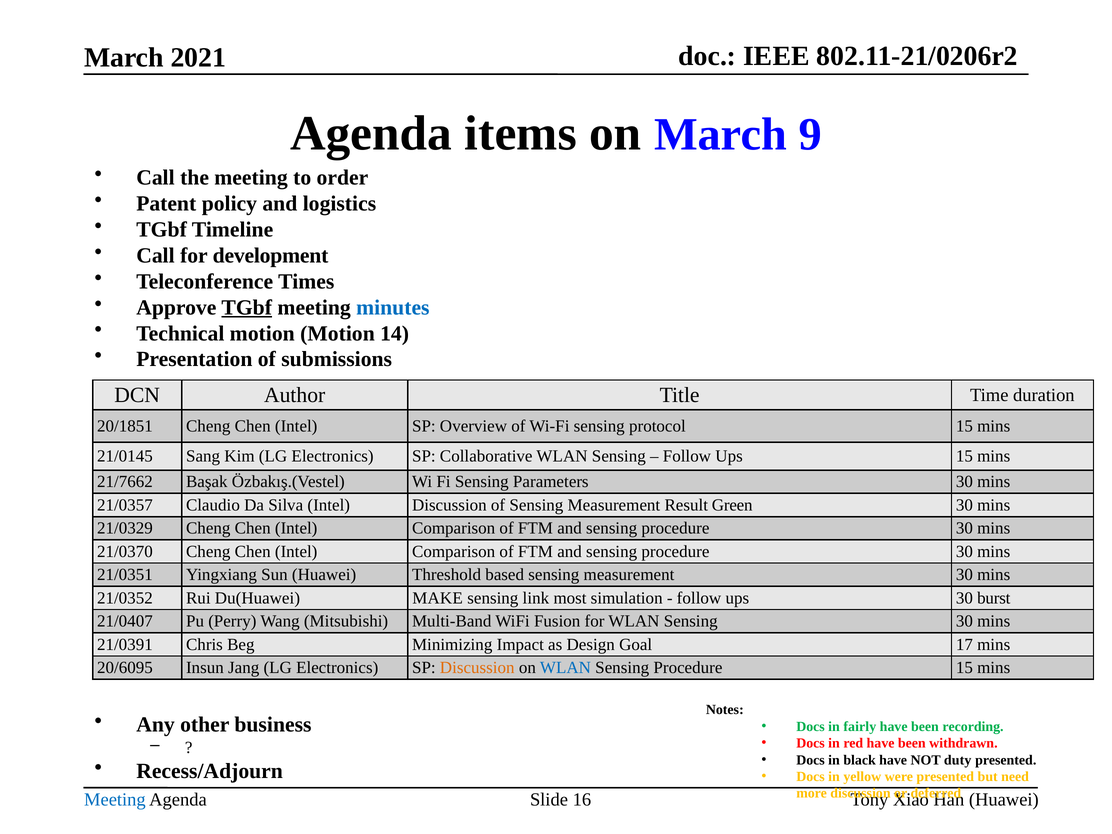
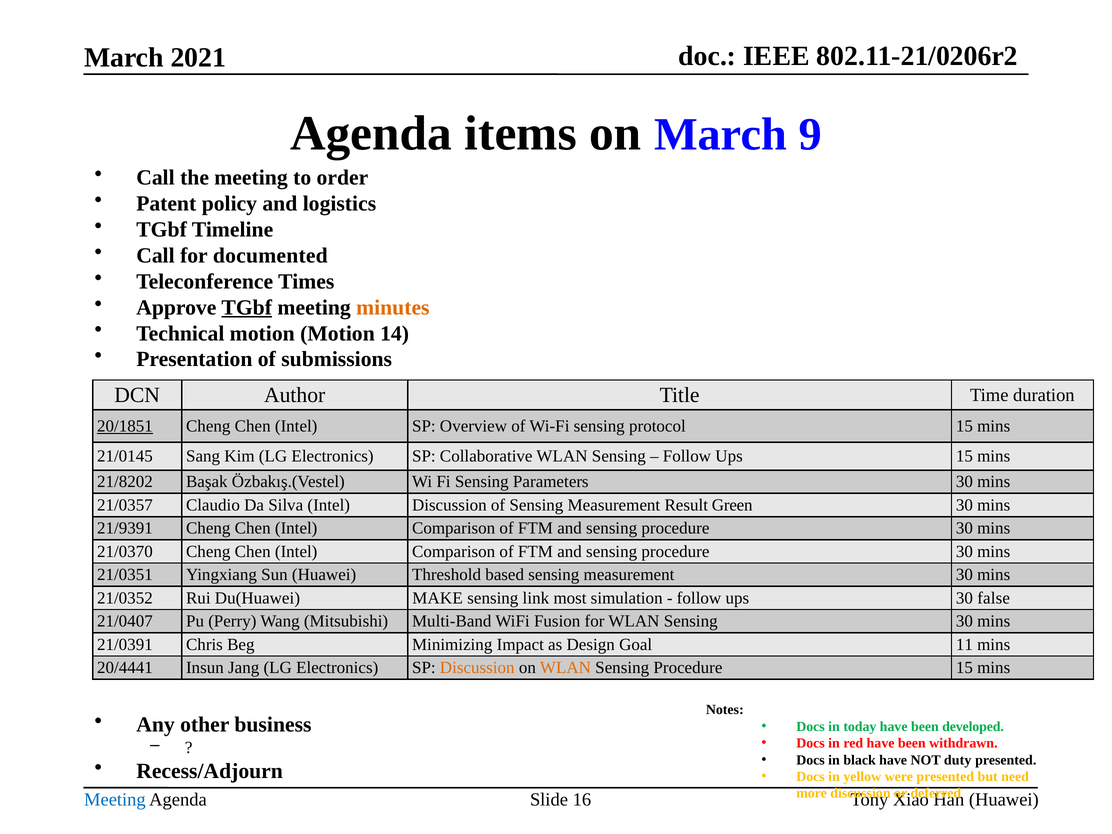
development: development -> documented
minutes colour: blue -> orange
20/1851 underline: none -> present
21/7662: 21/7662 -> 21/8202
21/0329: 21/0329 -> 21/9391
burst: burst -> false
17: 17 -> 11
20/6095: 20/6095 -> 20/4441
WLAN at (565, 668) colour: blue -> orange
fairly: fairly -> today
recording: recording -> developed
